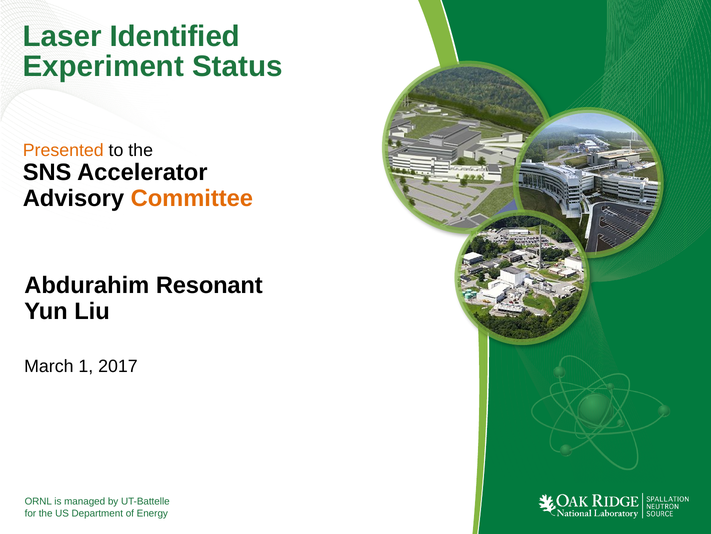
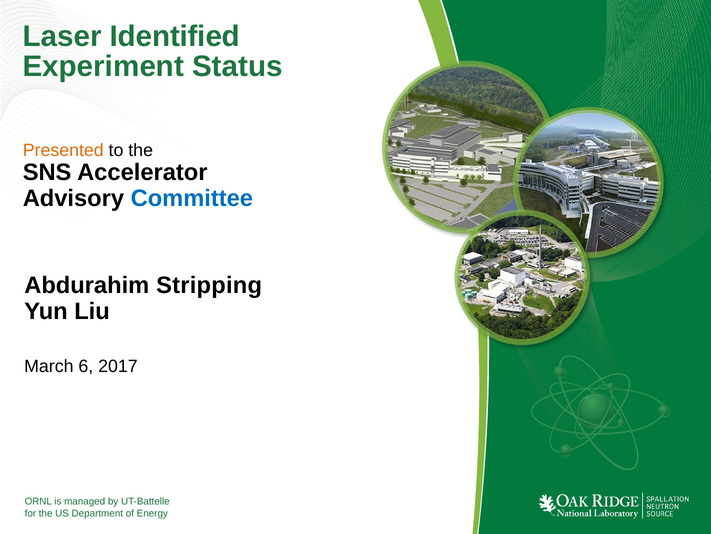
Committee colour: orange -> blue
Resonant: Resonant -> Stripping
1: 1 -> 6
